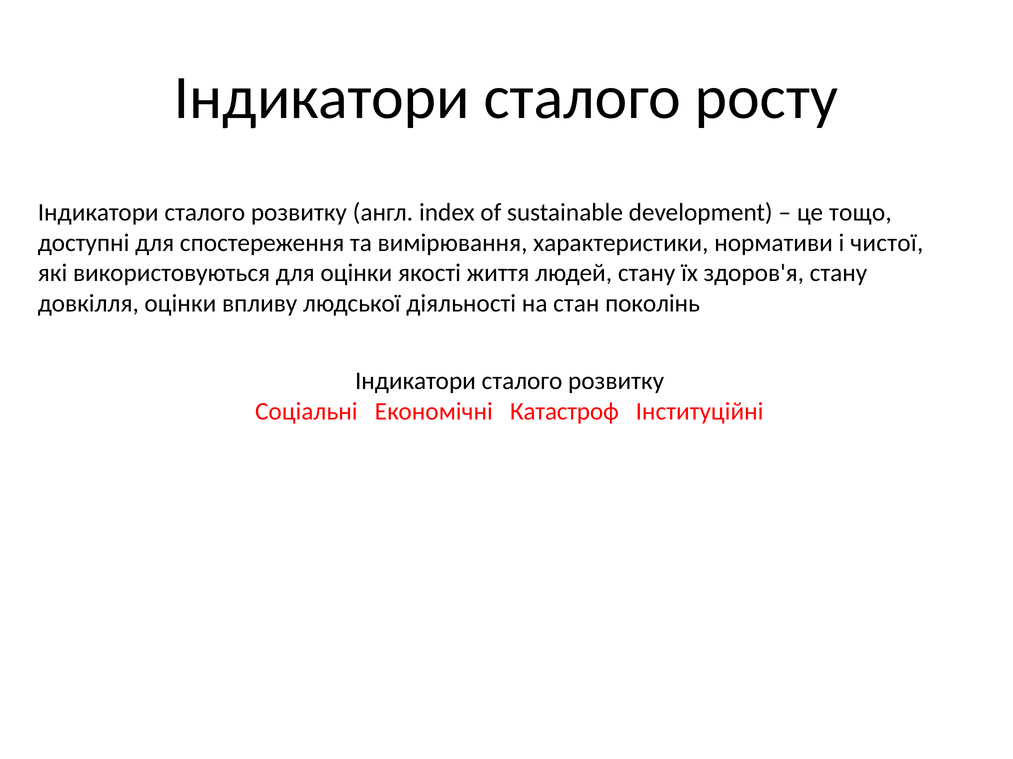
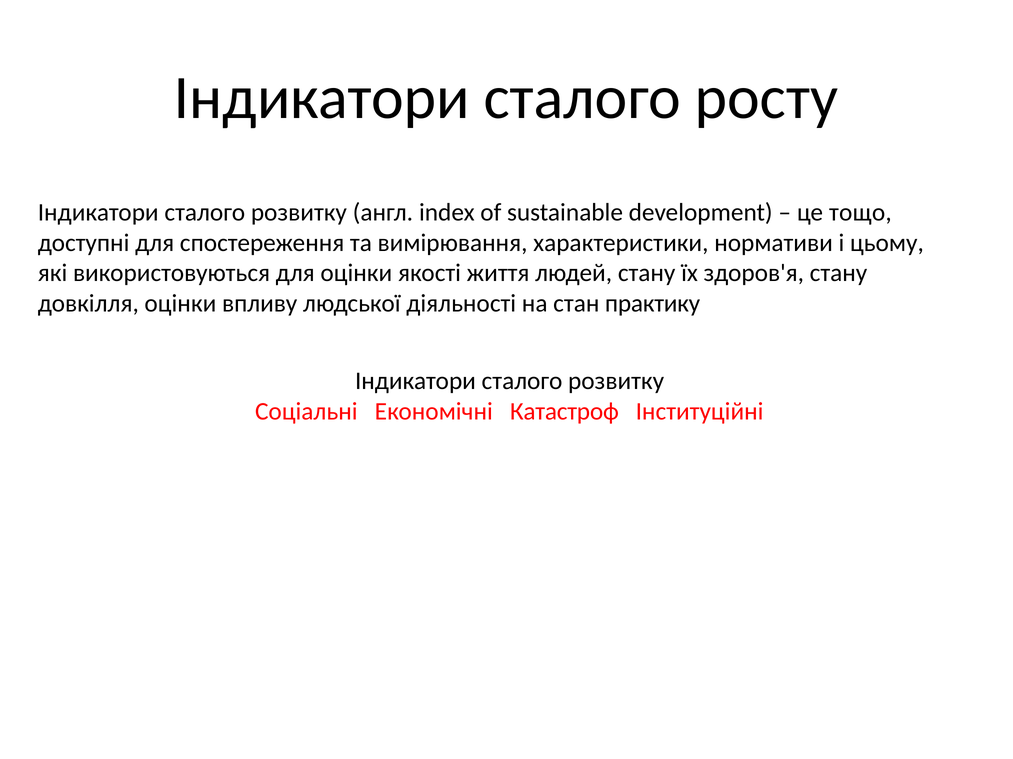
чистої: чистої -> цьому
поколінь: поколінь -> практику
